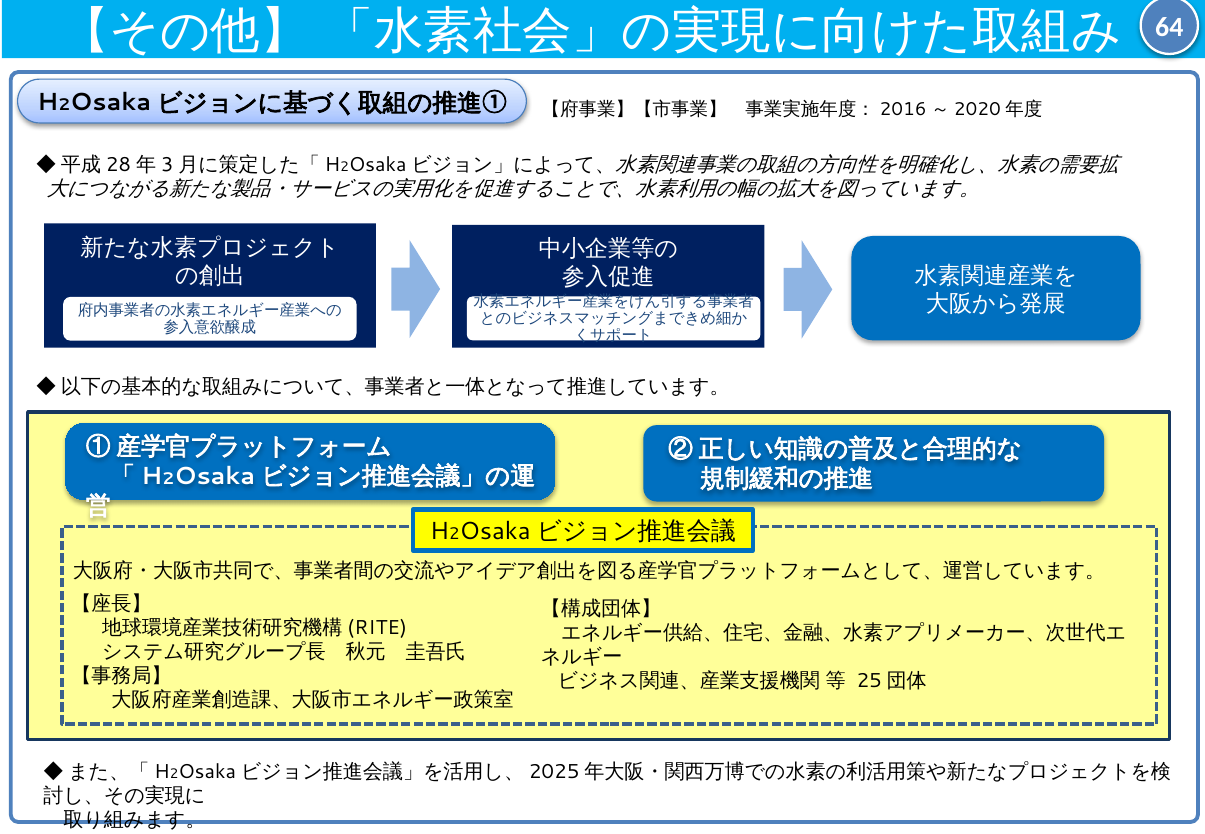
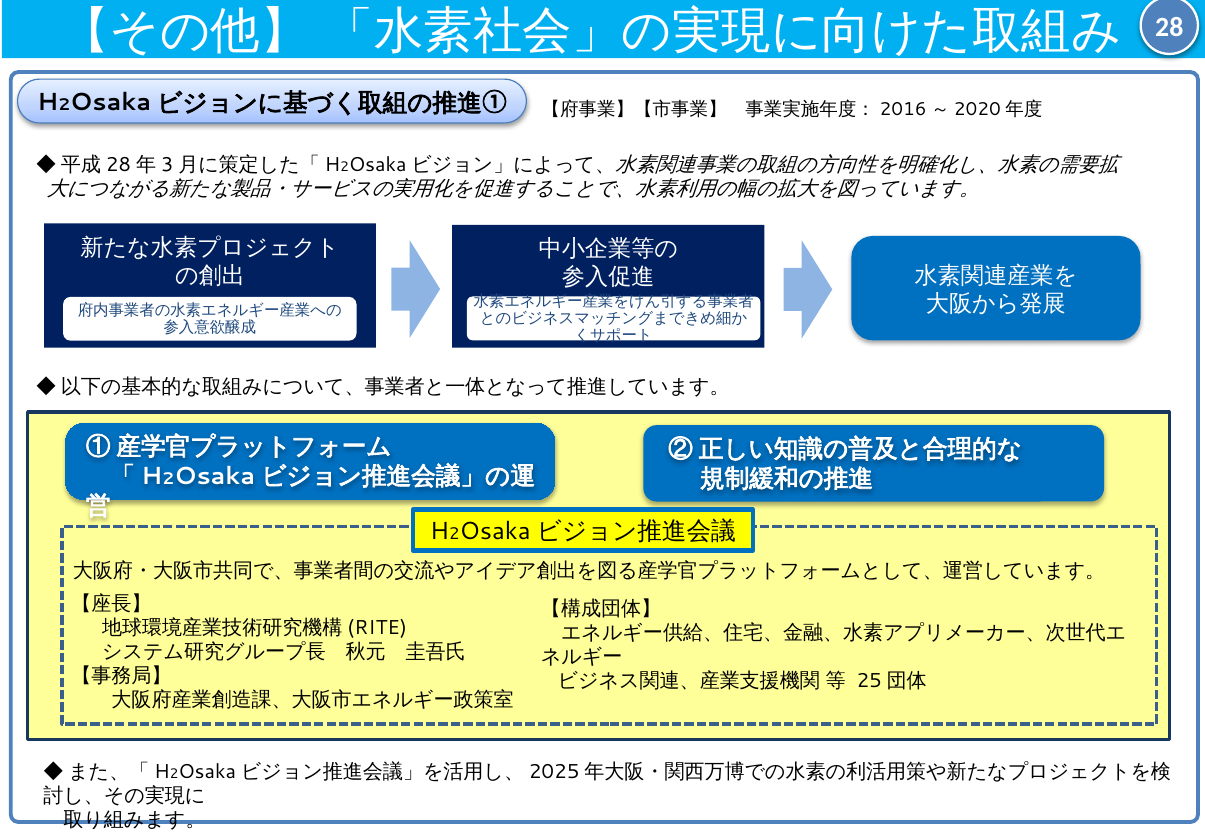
64: 64 -> 28
